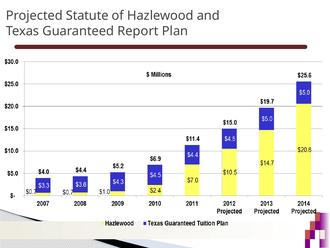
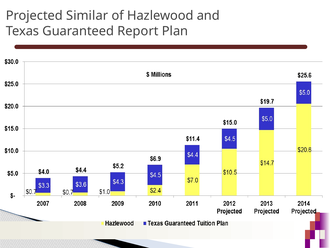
Statute: Statute -> Similar
